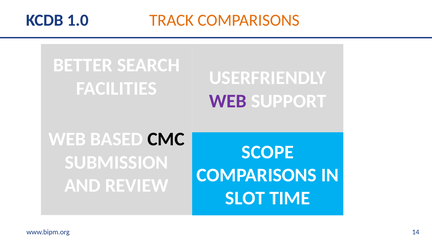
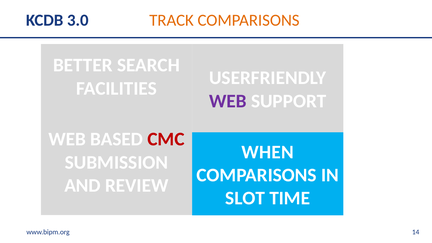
1.0: 1.0 -> 3.0
CMC colour: black -> red
SCOPE: SCOPE -> WHEN
